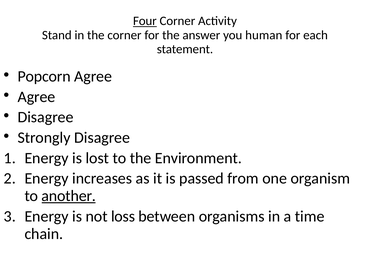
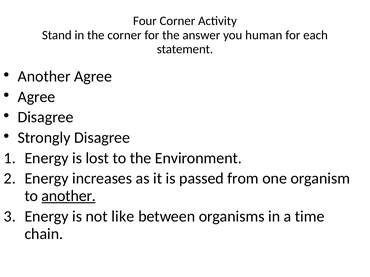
Four underline: present -> none
Popcorn at (44, 77): Popcorn -> Another
loss: loss -> like
